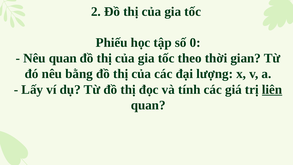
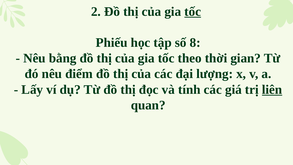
tốc at (193, 12) underline: none -> present
0: 0 -> 8
Nêu quan: quan -> bằng
bằng: bằng -> điểm
